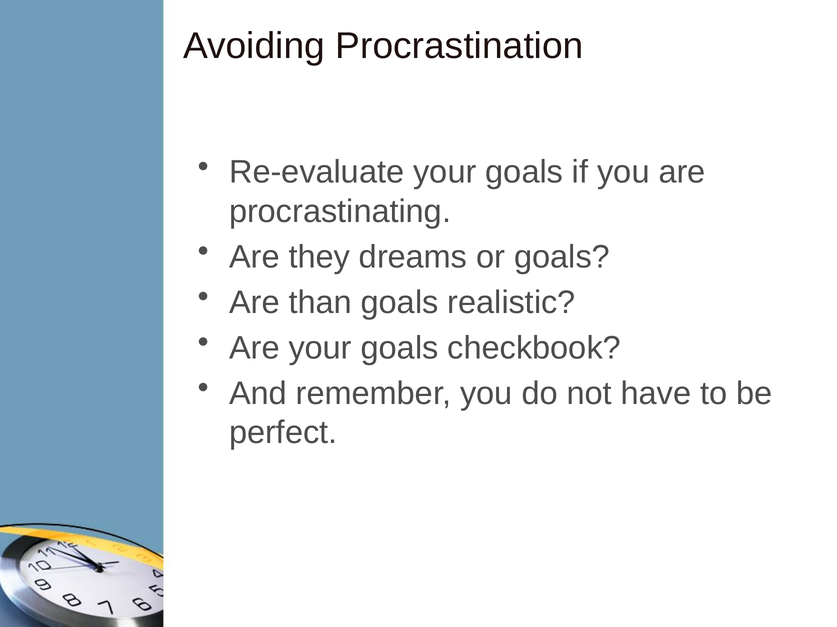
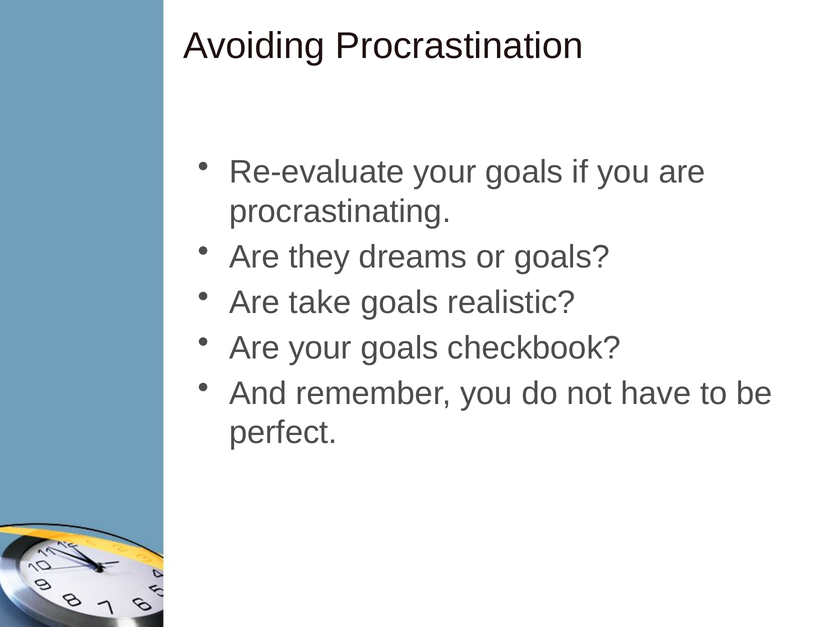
than: than -> take
